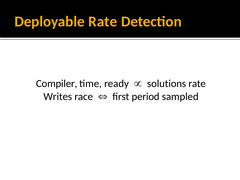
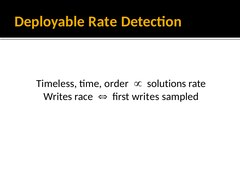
Compiler: Compiler -> Timeless
ready: ready -> order
first period: period -> writes
